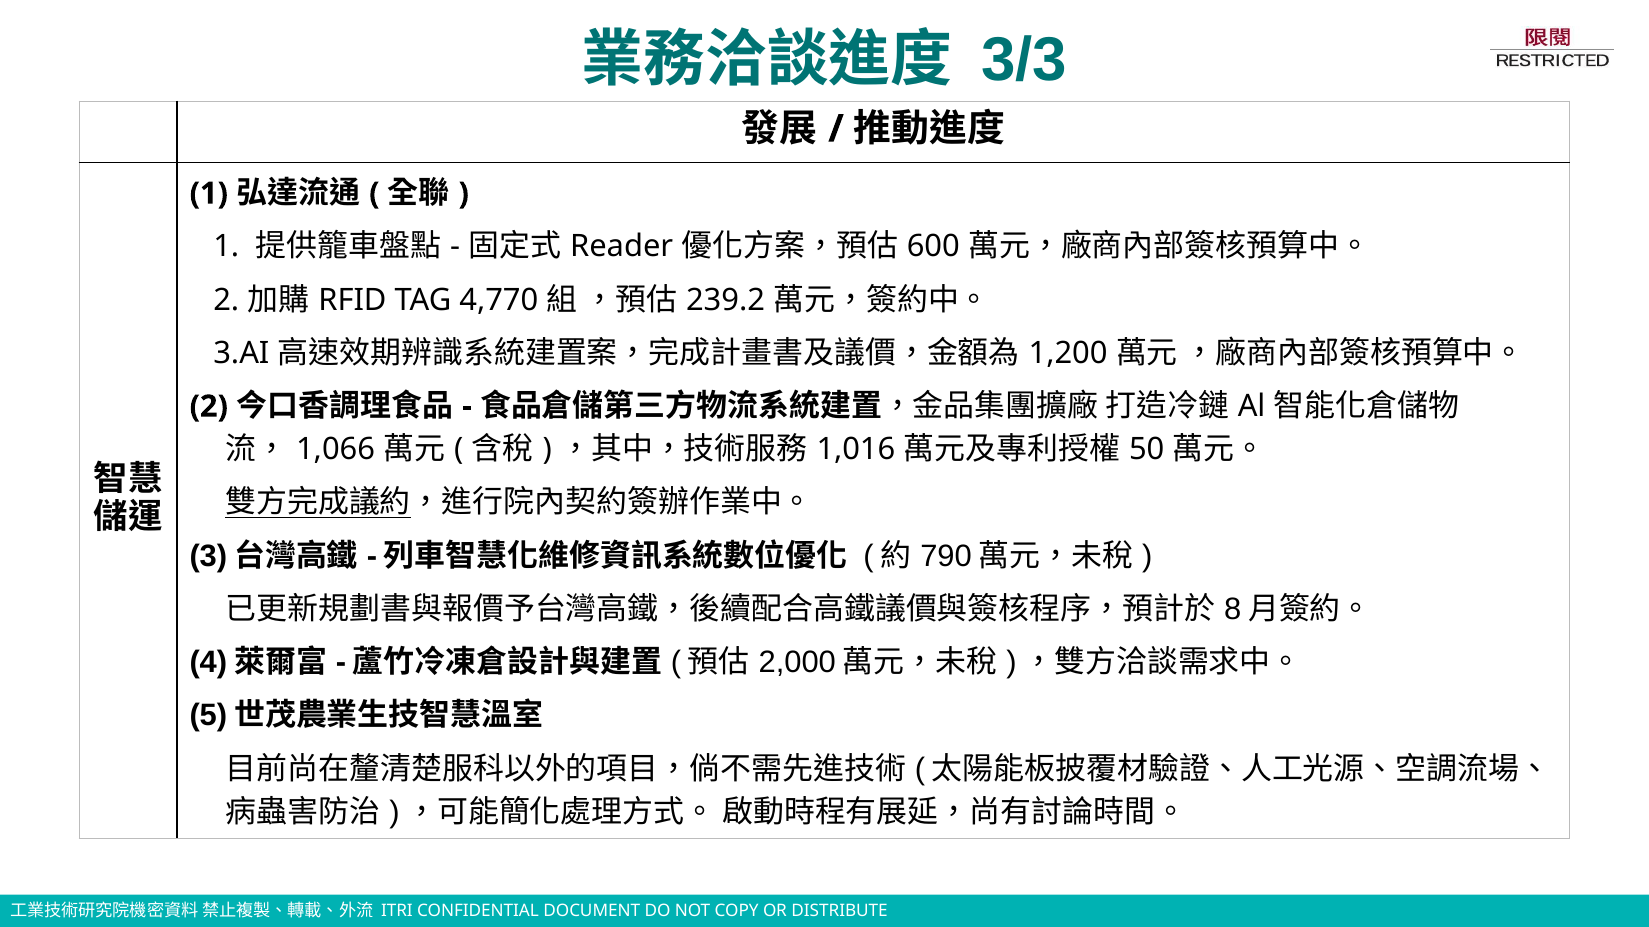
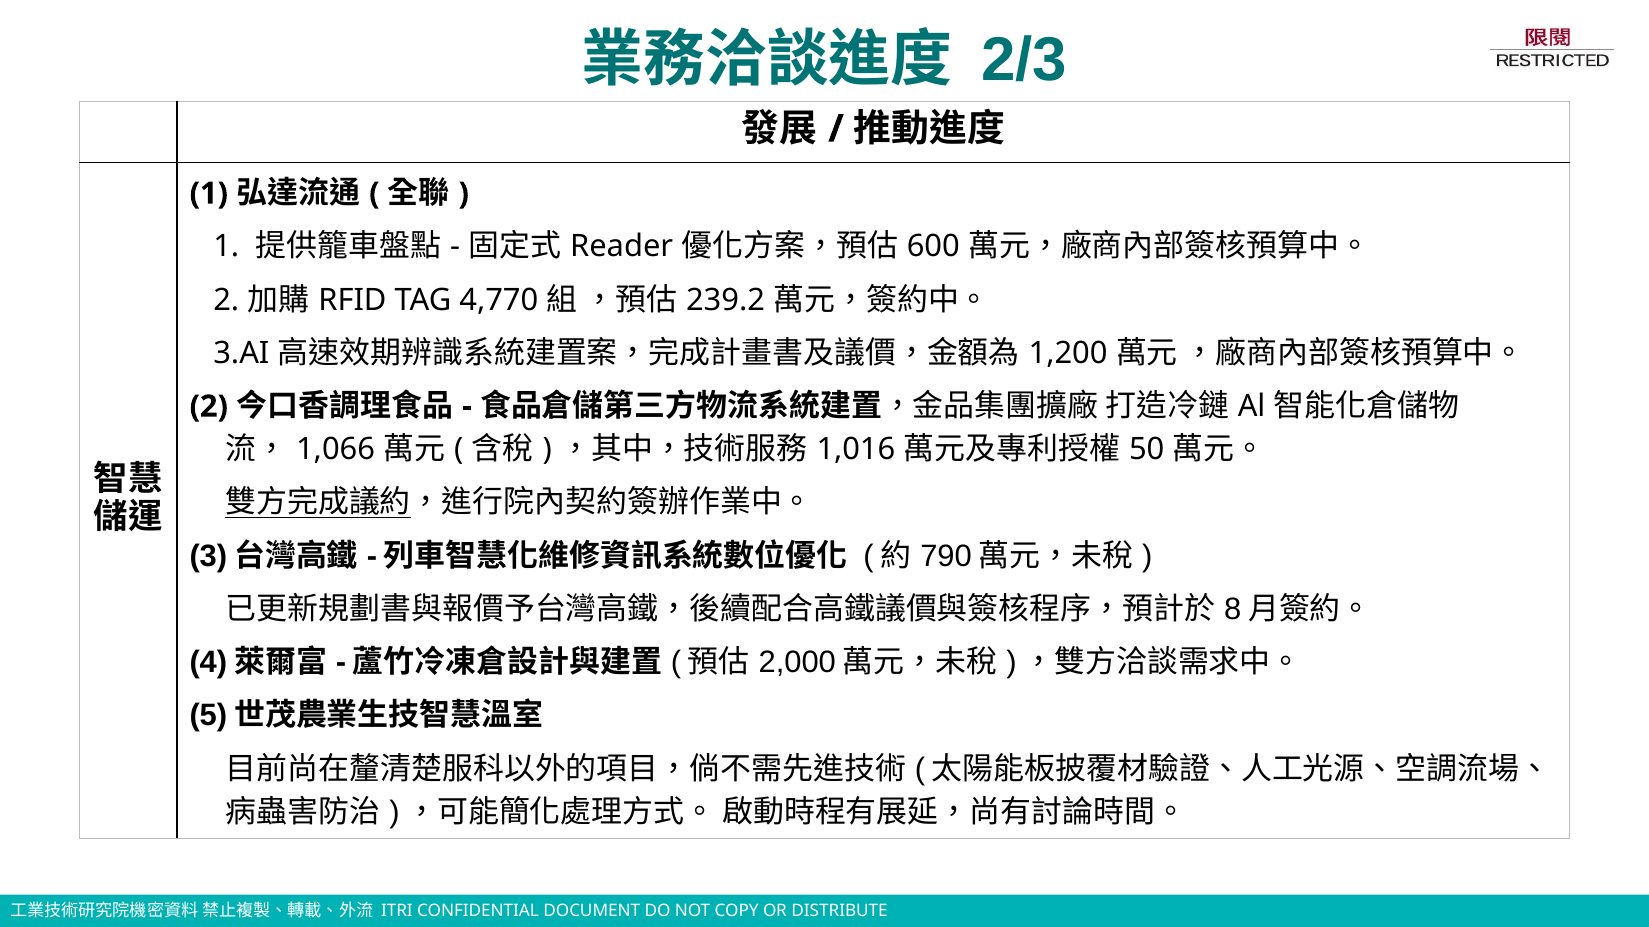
3/3: 3/3 -> 2/3
